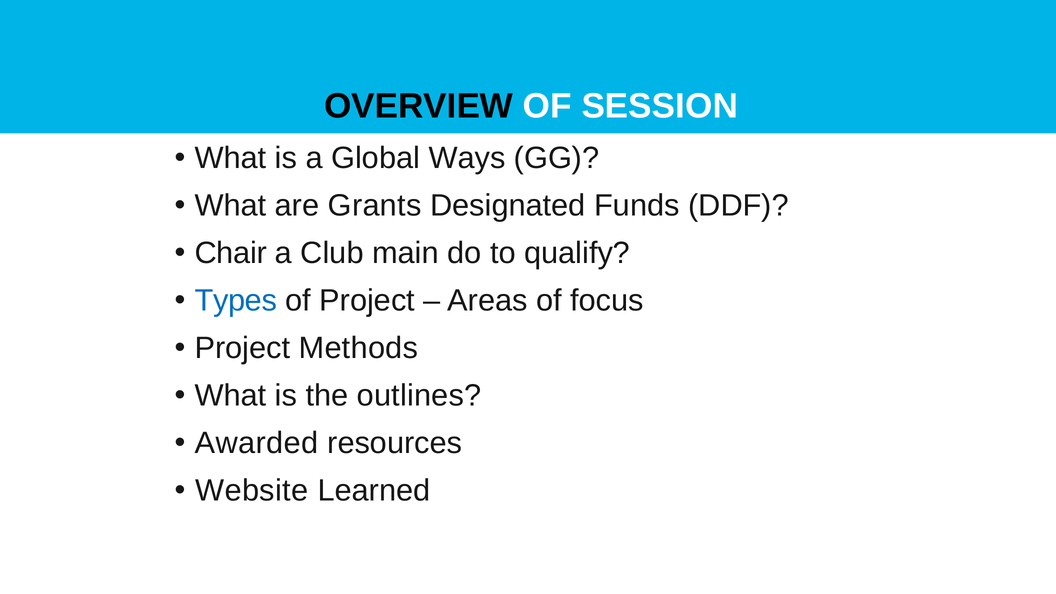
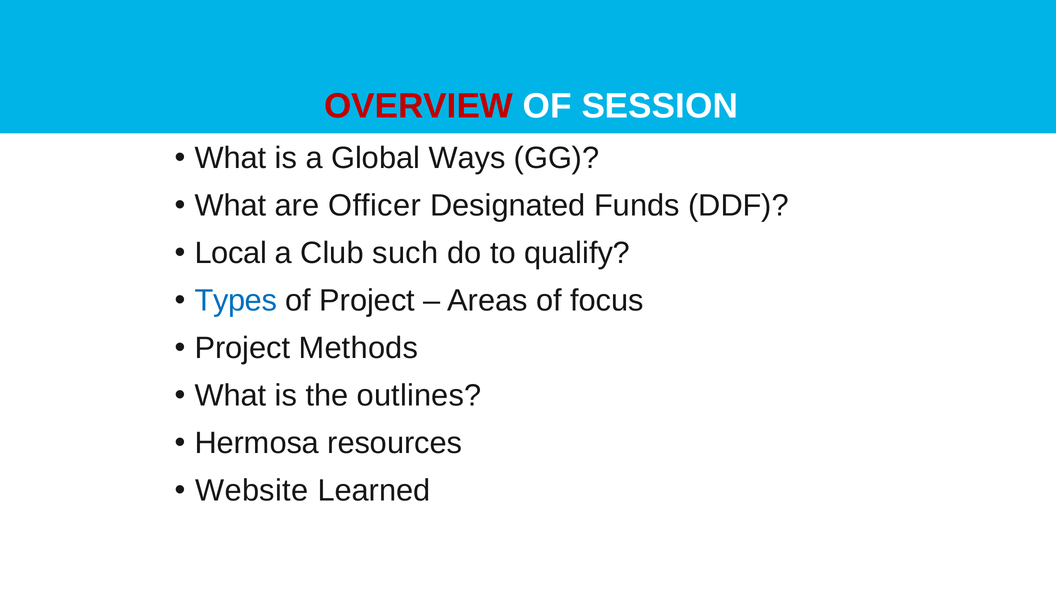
OVERVIEW colour: black -> red
Grants: Grants -> Officer
Chair: Chair -> Local
main: main -> such
Awarded: Awarded -> Hermosa
